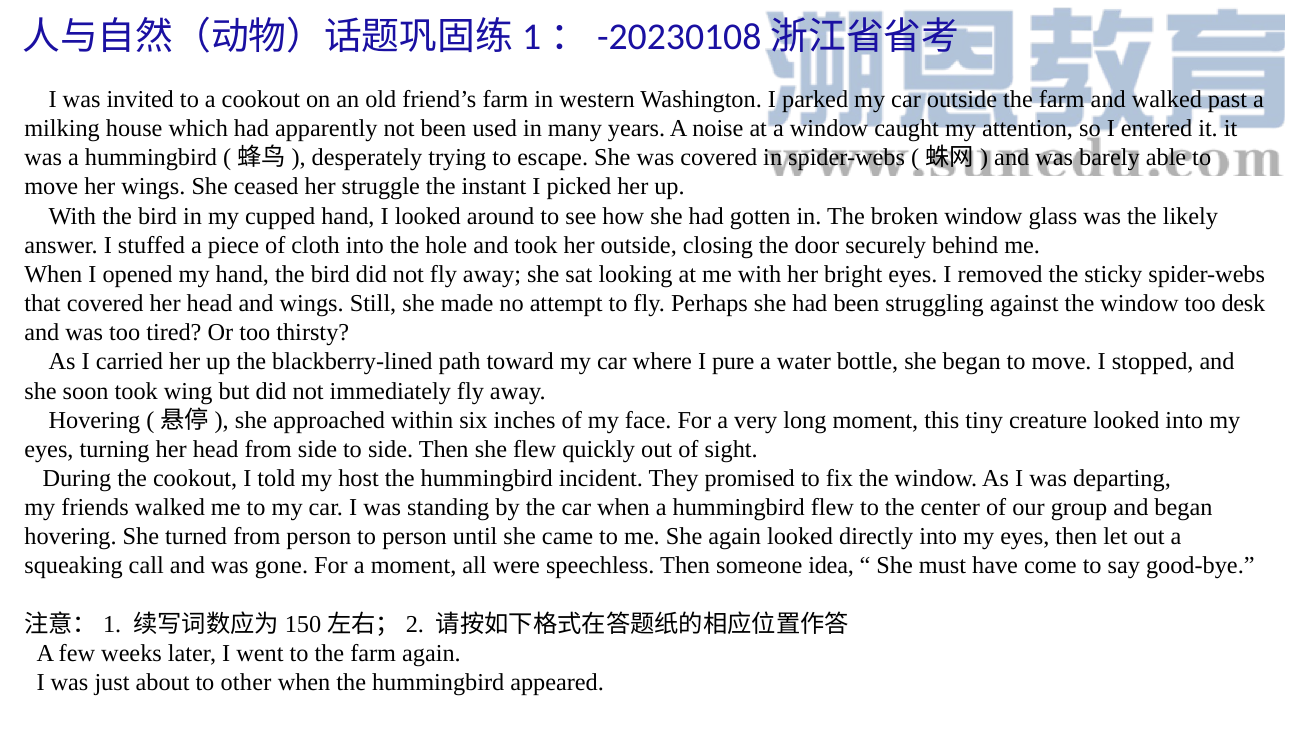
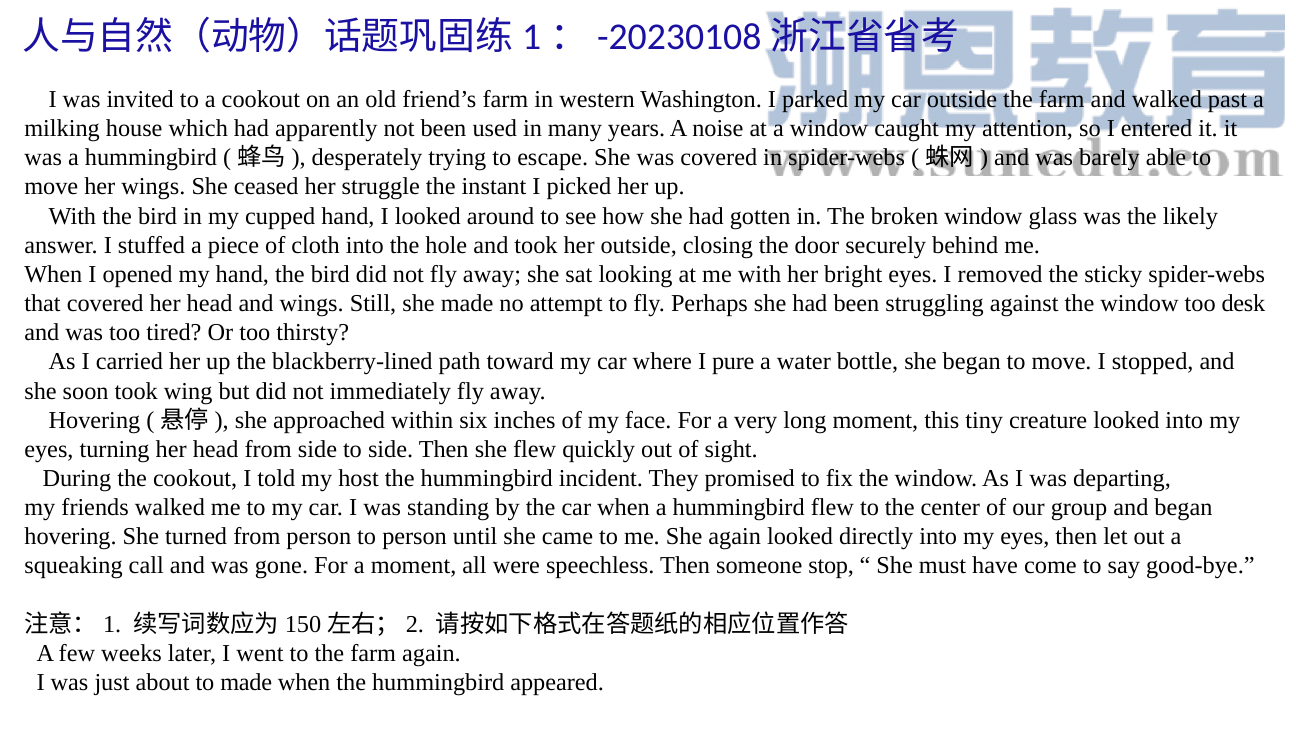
idea: idea -> stop
to other: other -> made
